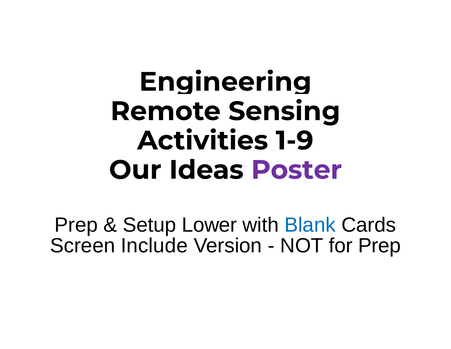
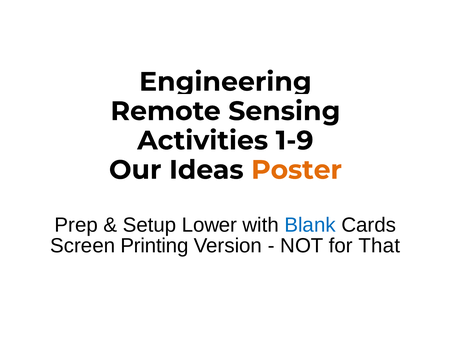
Poster colour: purple -> orange
Include: Include -> Printing
for Prep: Prep -> That
